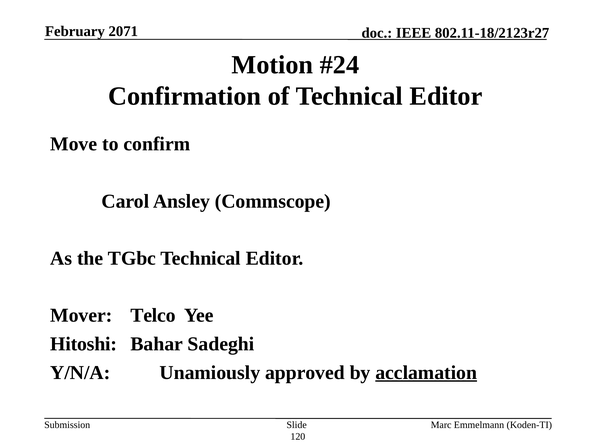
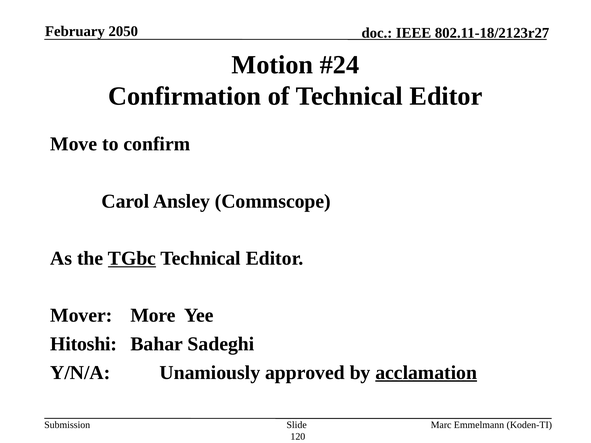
2071: 2071 -> 2050
TGbc underline: none -> present
Telco: Telco -> More
